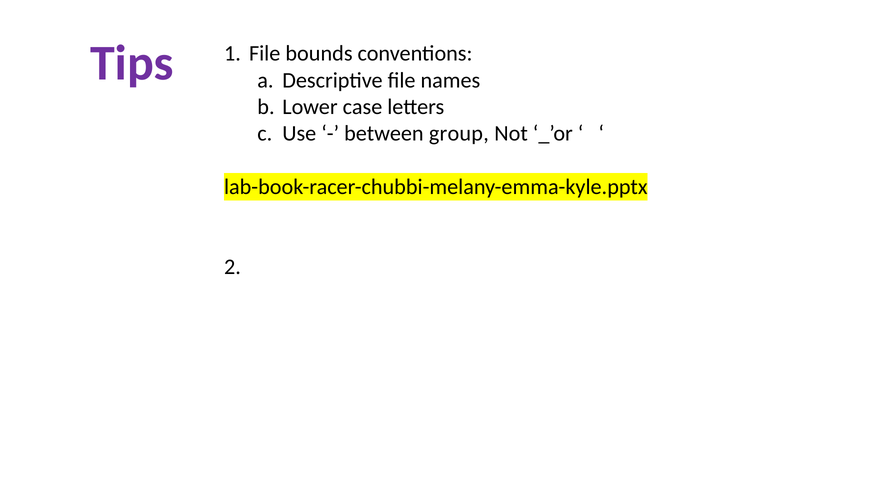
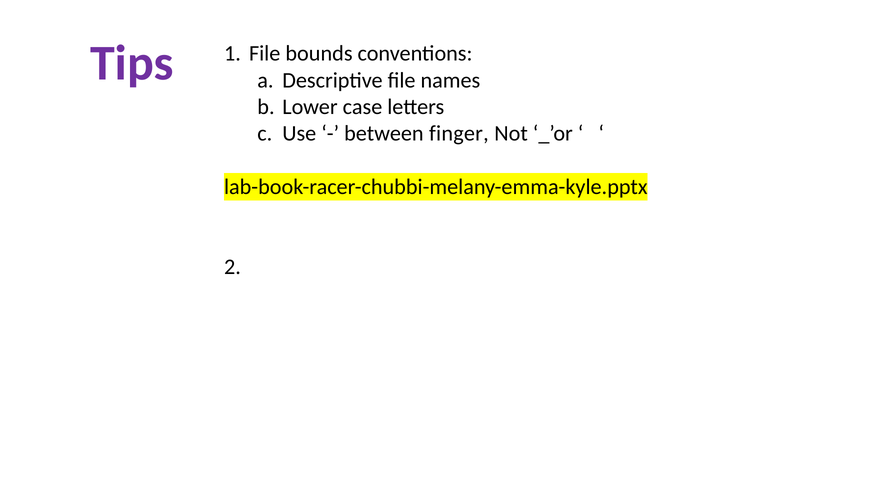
group: group -> finger
